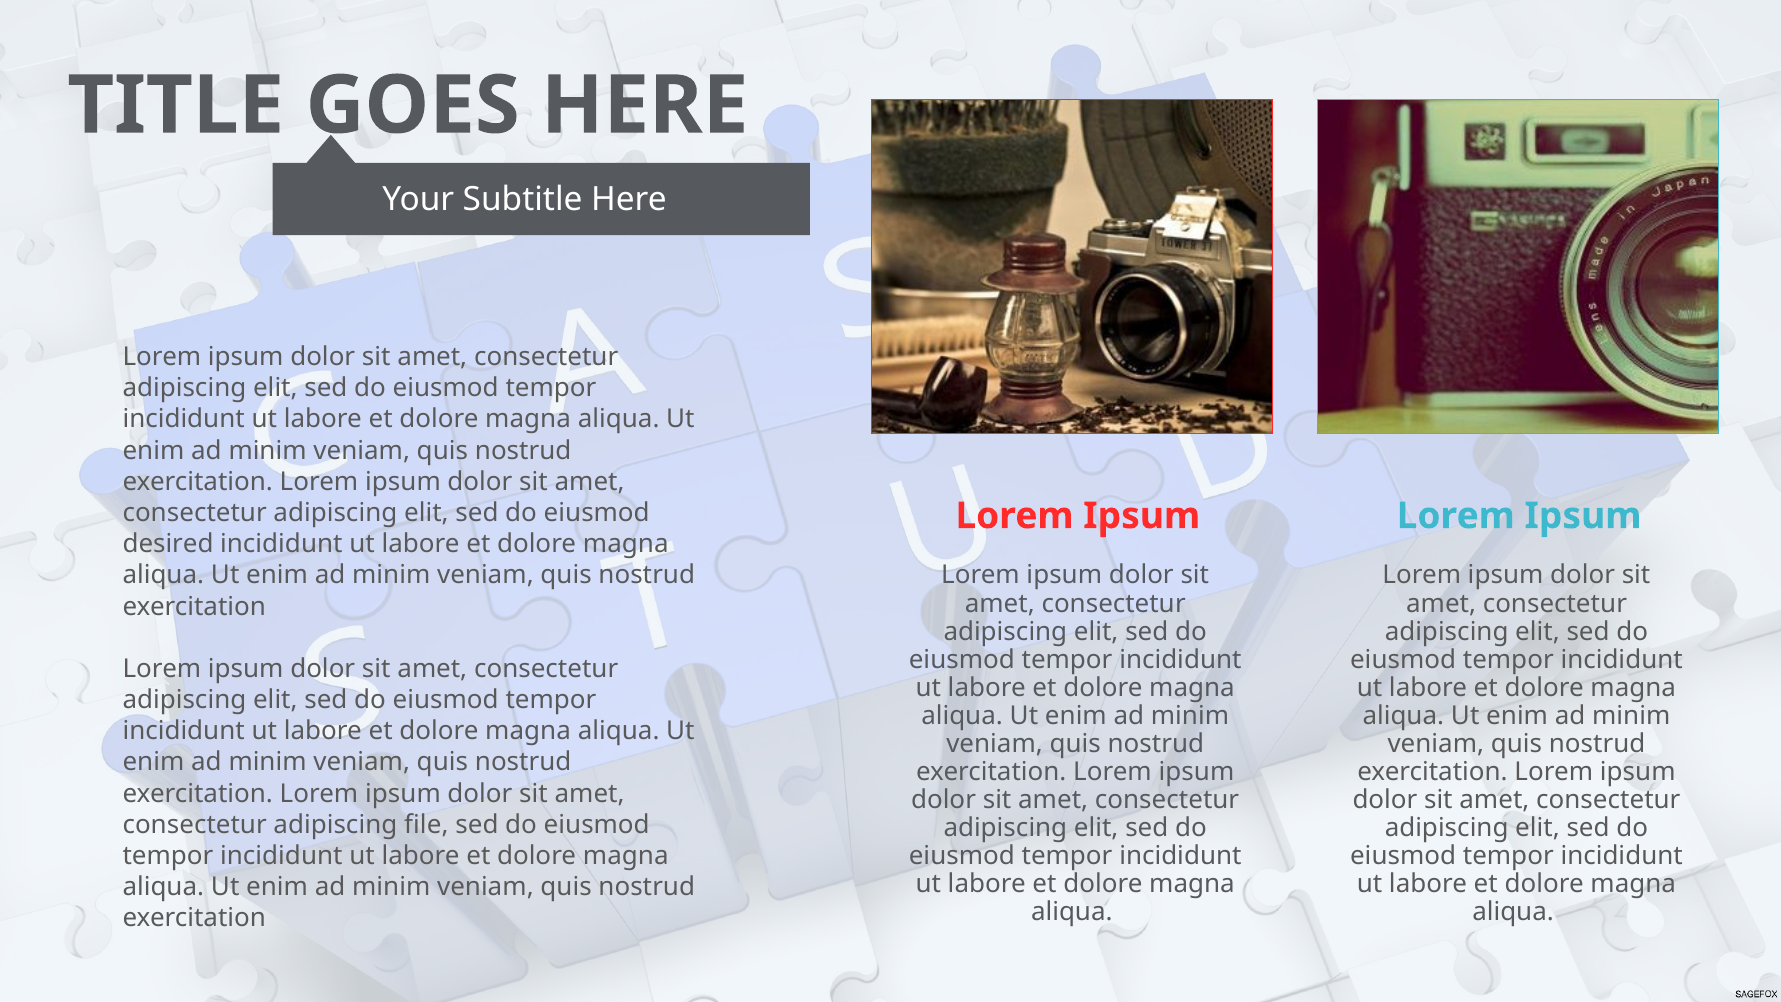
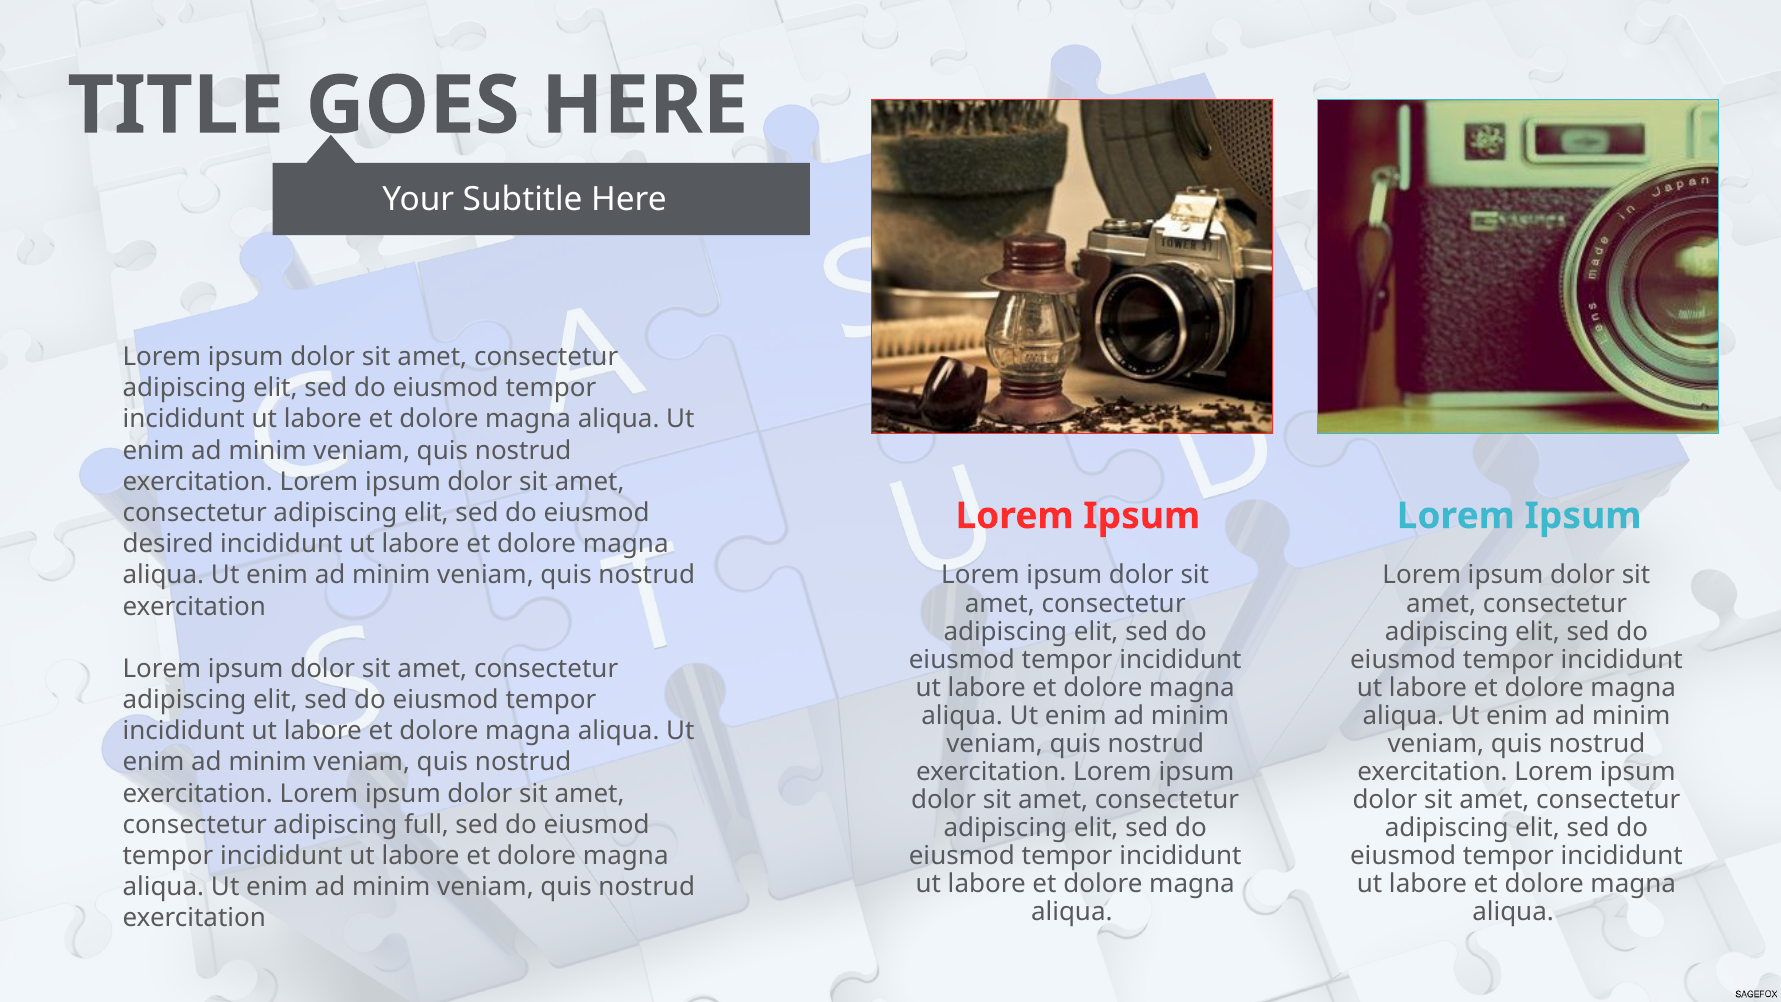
file: file -> full
